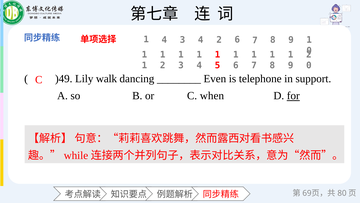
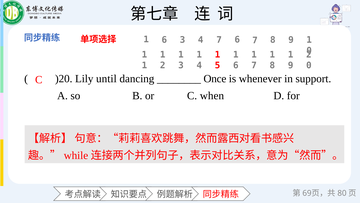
4 at (164, 40): 4 -> 6
4 2: 2 -> 7
)49: )49 -> )20
walk: walk -> until
Even: Even -> Once
telephone: telephone -> whenever
for underline: present -> none
